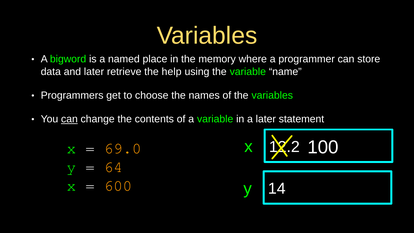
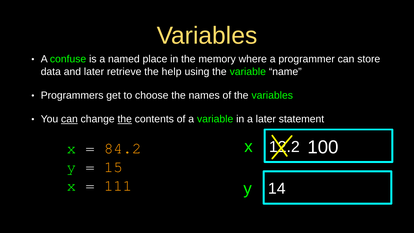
bigword: bigword -> confuse
the at (125, 119) underline: none -> present
69.0: 69.0 -> 84.2
64: 64 -> 15
600: 600 -> 111
